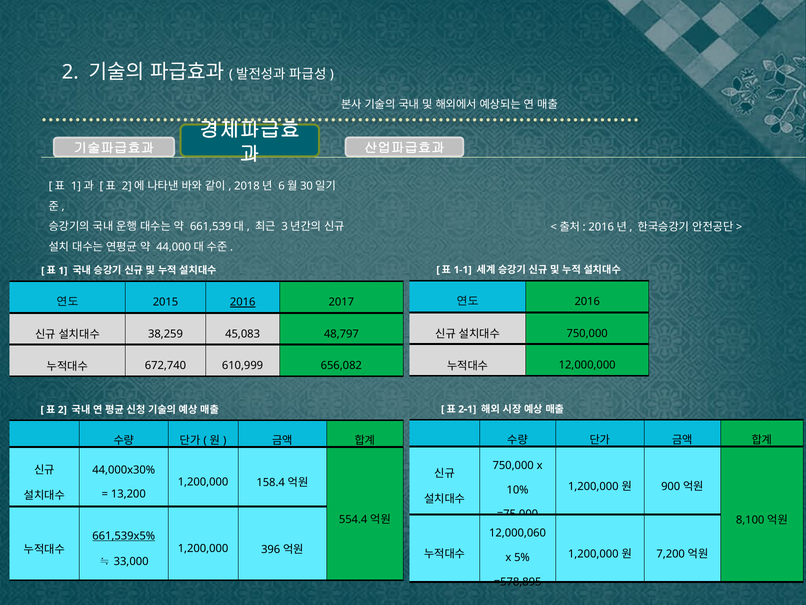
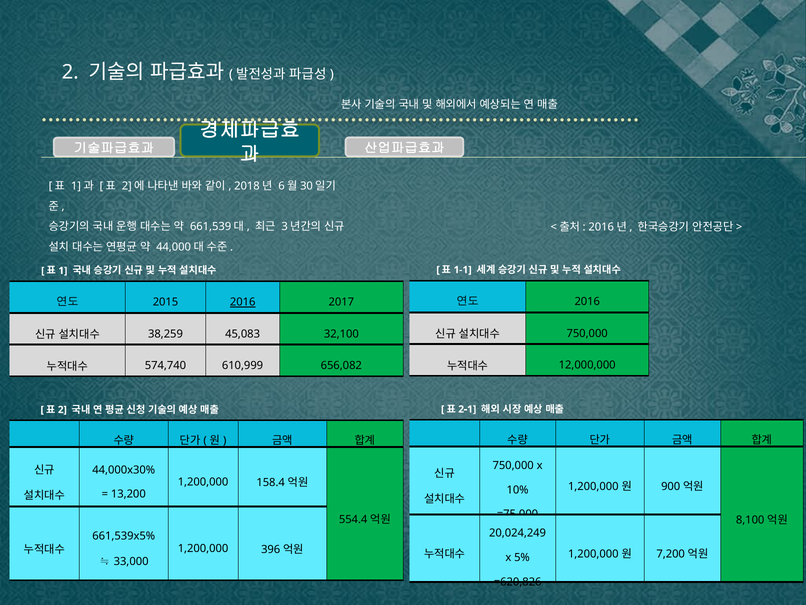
48,797: 48,797 -> 32,100
672,740: 672,740 -> 574,740
12,000,060: 12,000,060 -> 20,024,249
661,539x5% underline: present -> none
=578,895: =578,895 -> =620,826
